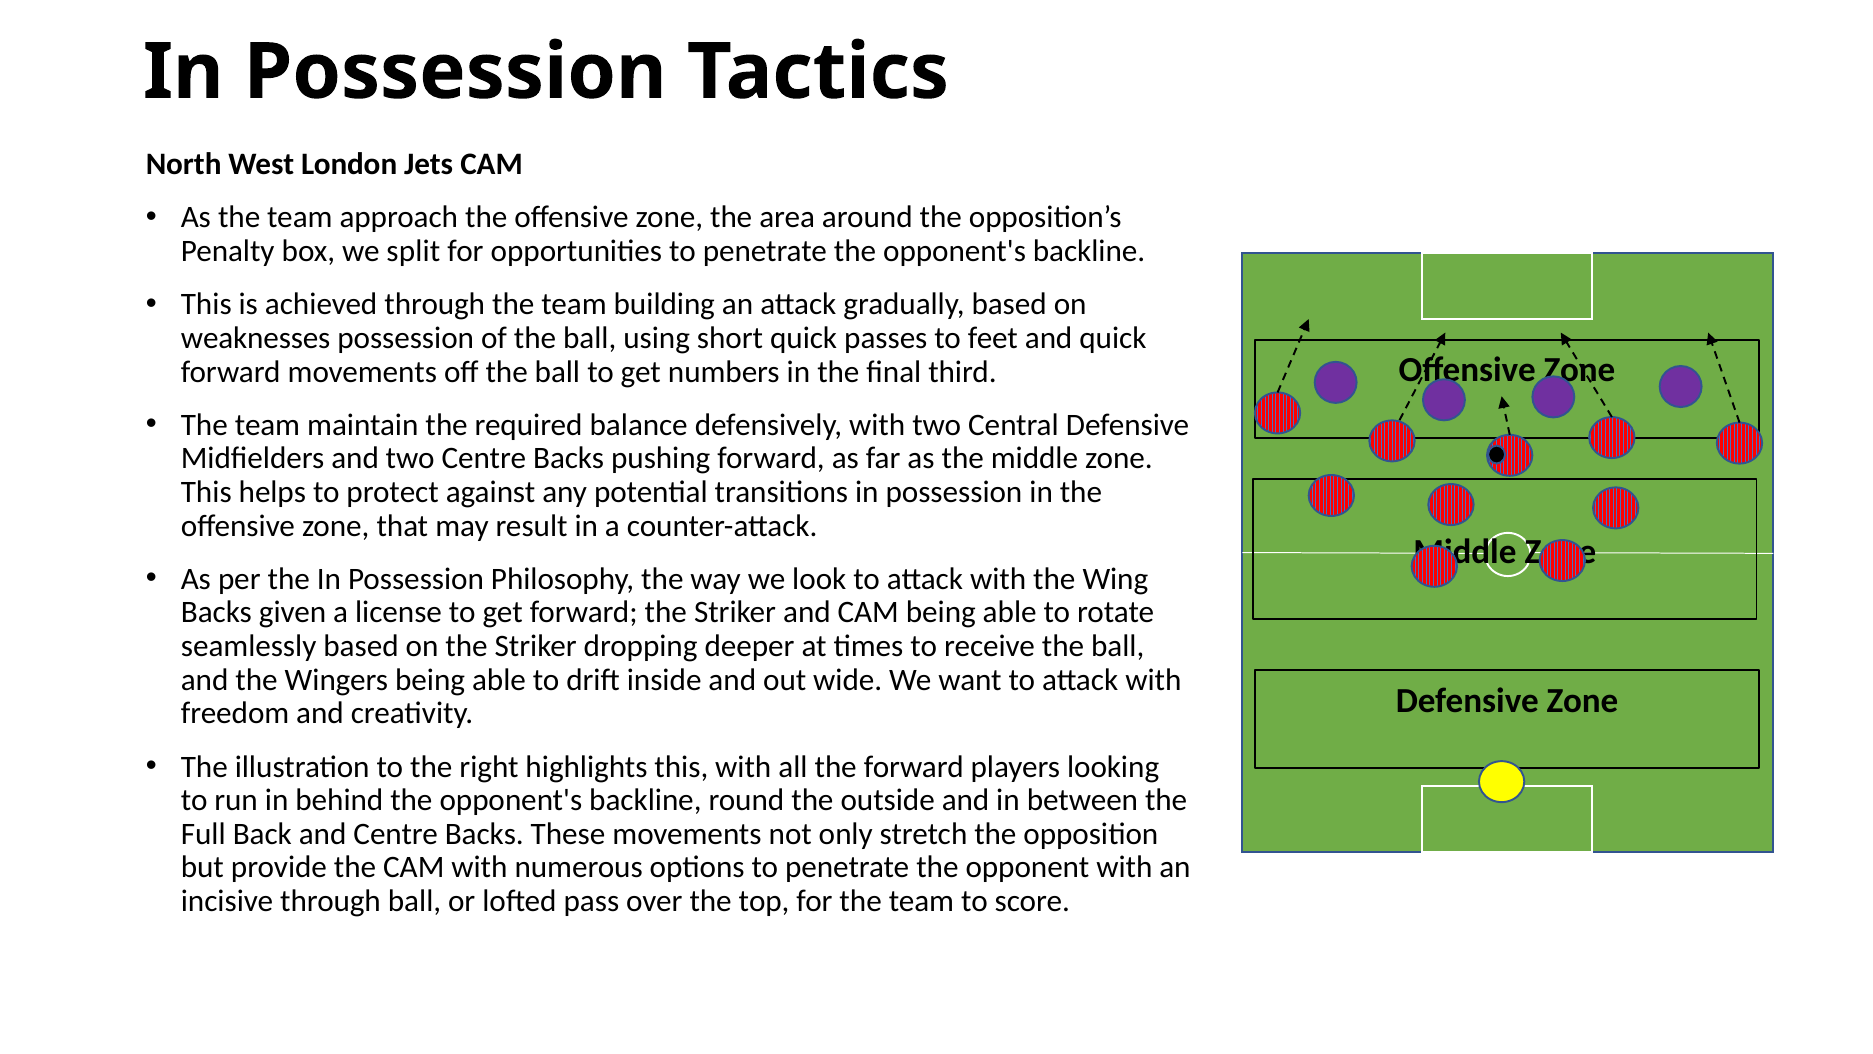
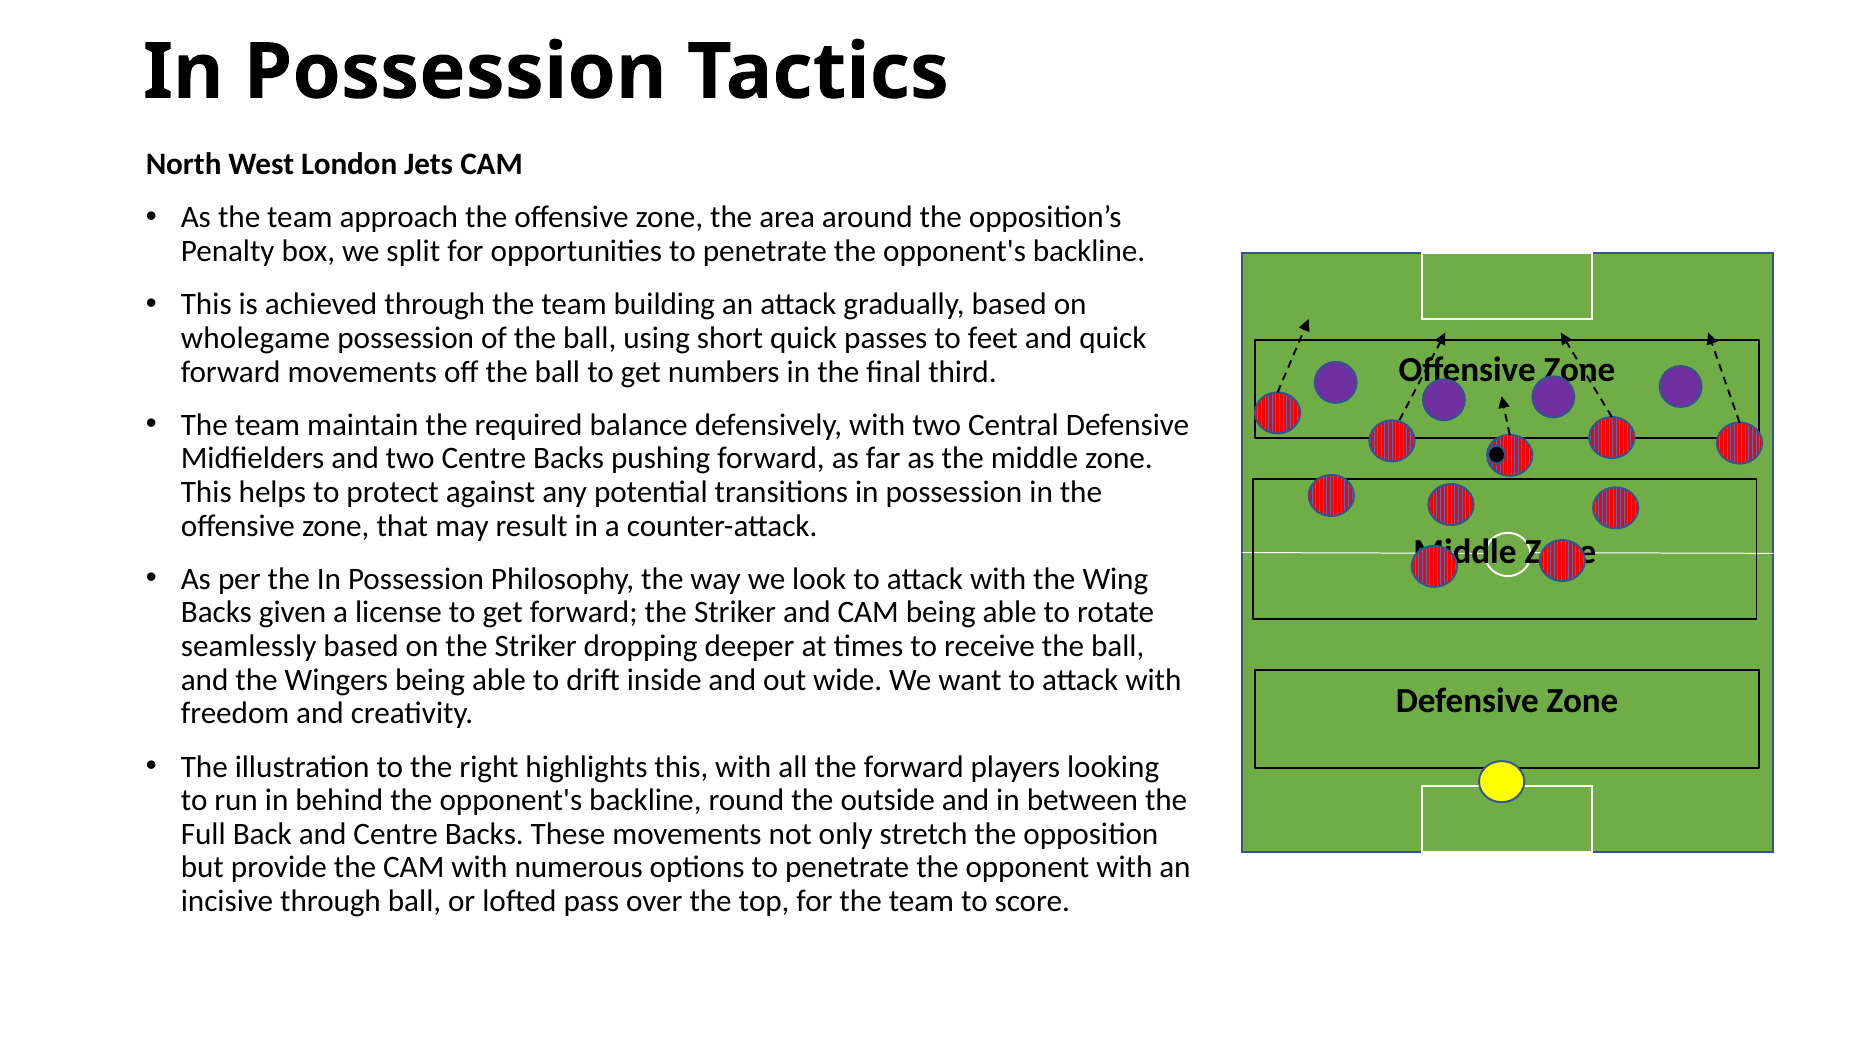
weaknesses: weaknesses -> wholegame
